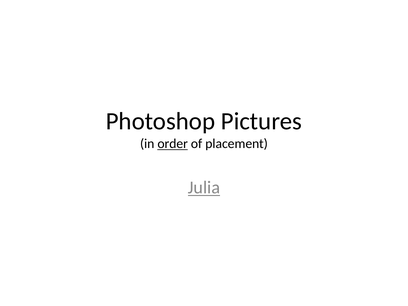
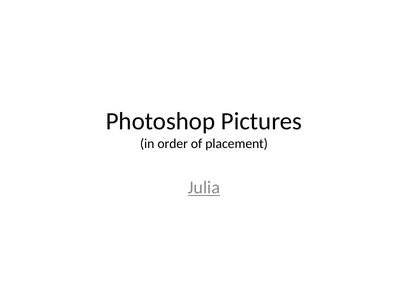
order underline: present -> none
